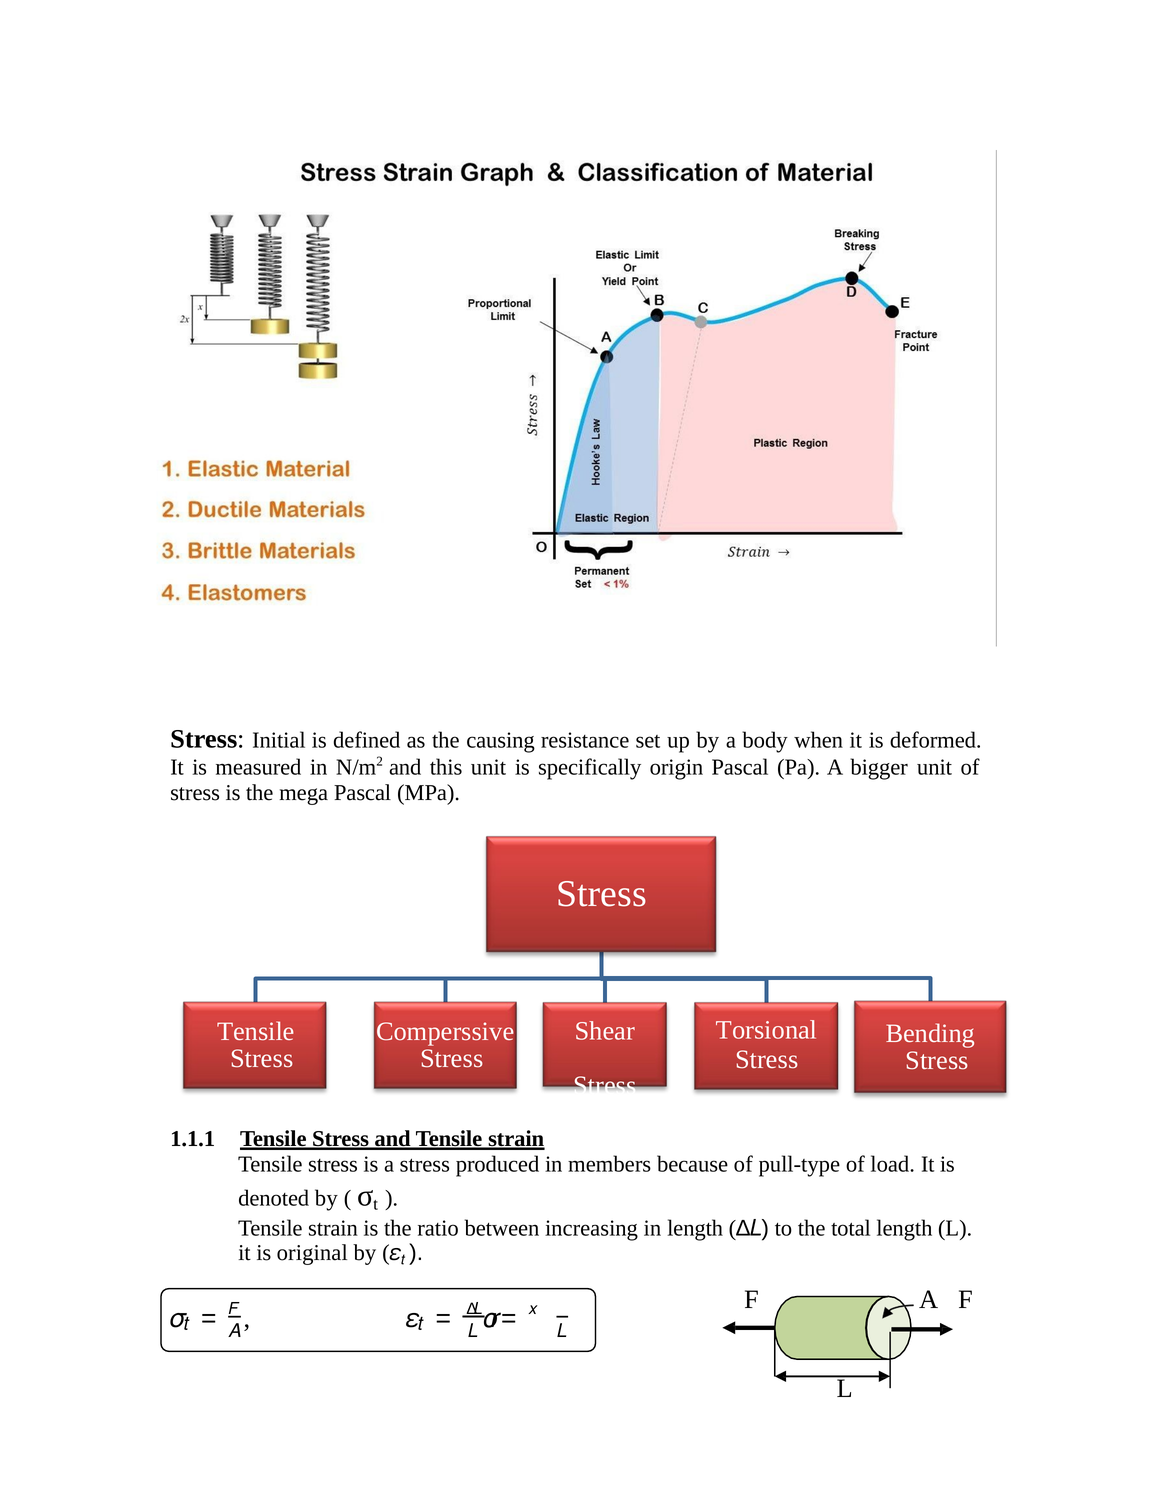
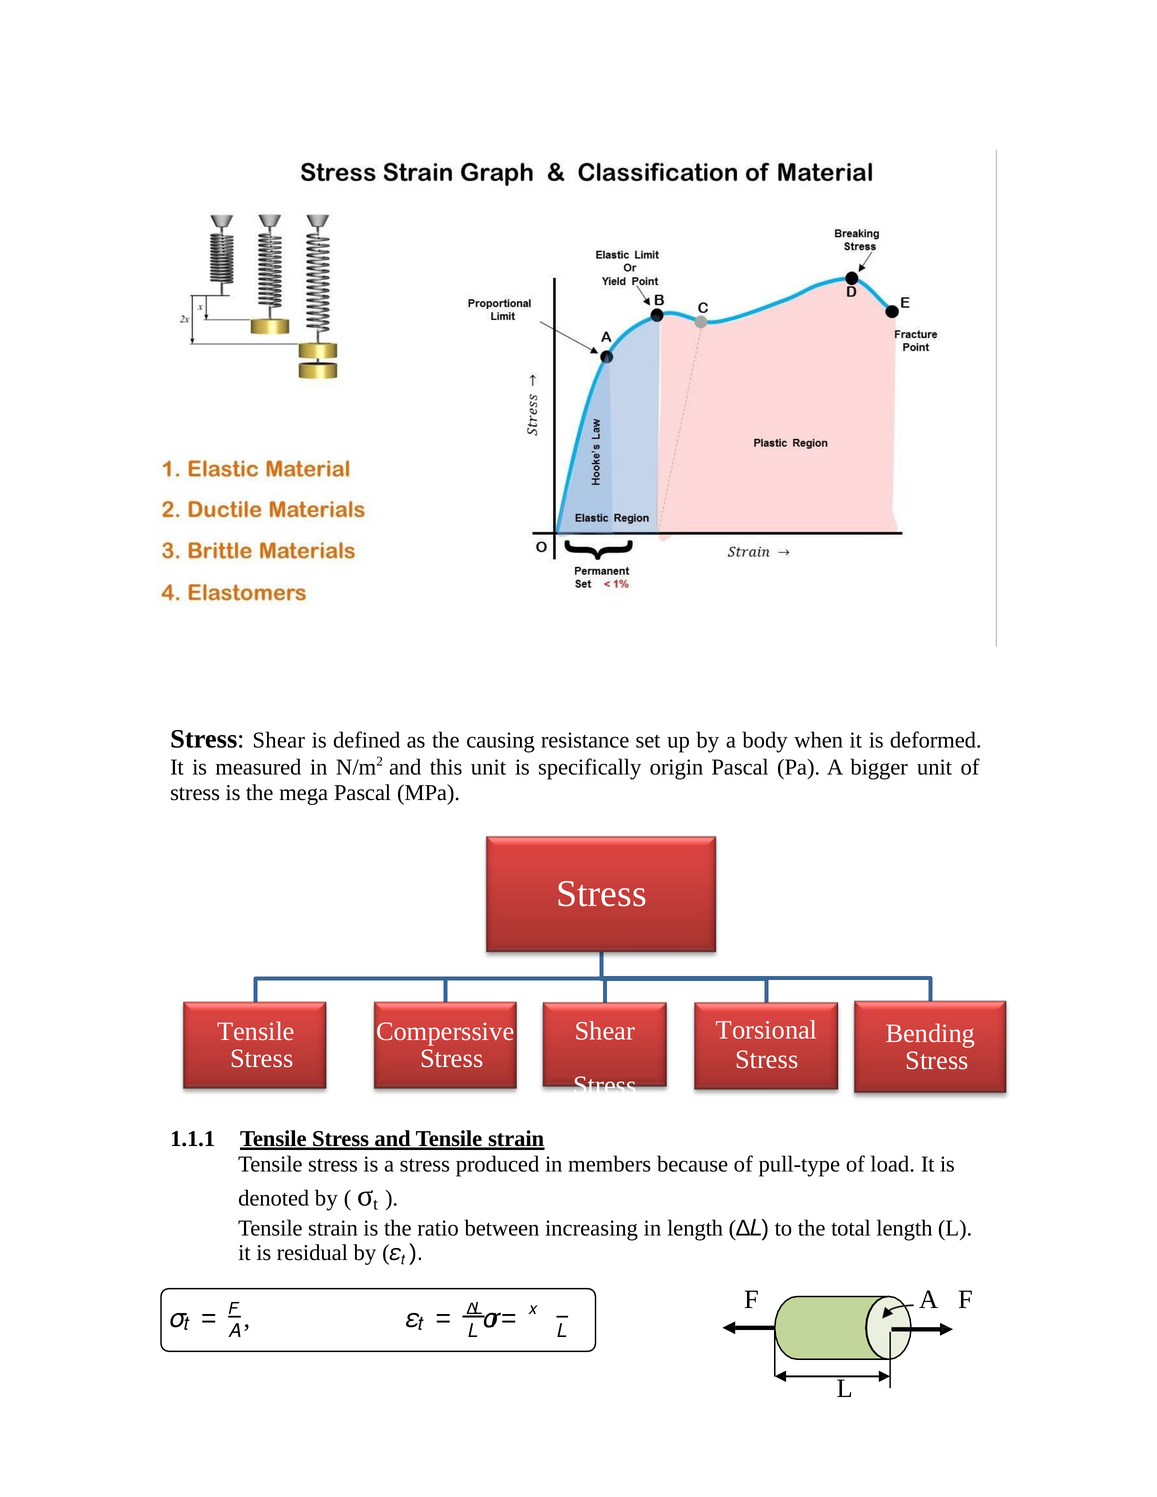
Initial at (279, 741): Initial -> Shear
original: original -> residual
